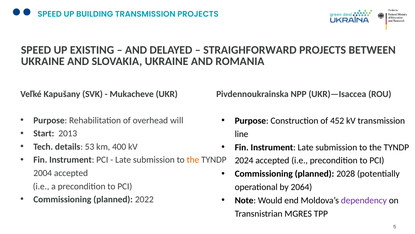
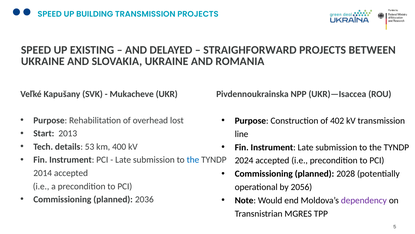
will: will -> lost
452: 452 -> 402
the at (193, 160) colour: orange -> blue
2004: 2004 -> 2014
2064: 2064 -> 2056
2022: 2022 -> 2036
